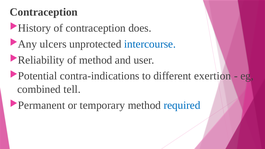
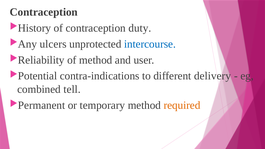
does: does -> duty
exertion: exertion -> delivery
required colour: blue -> orange
